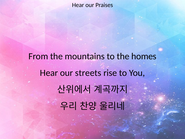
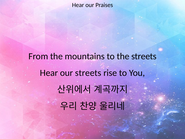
the homes: homes -> streets
